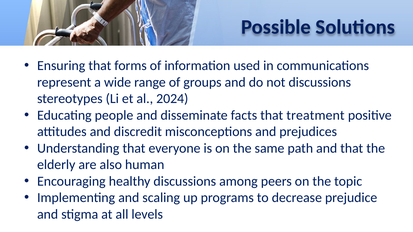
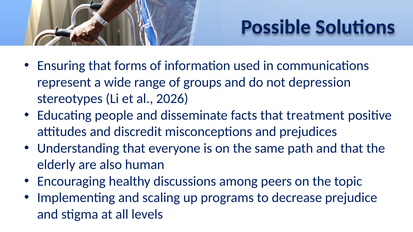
not discussions: discussions -> depression
2024: 2024 -> 2026
